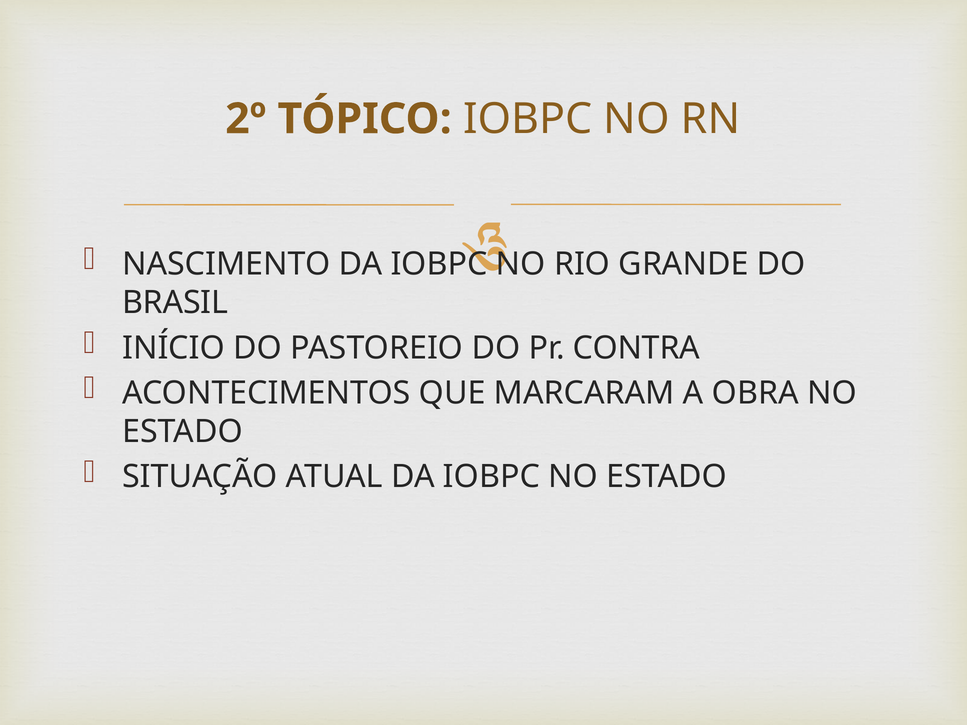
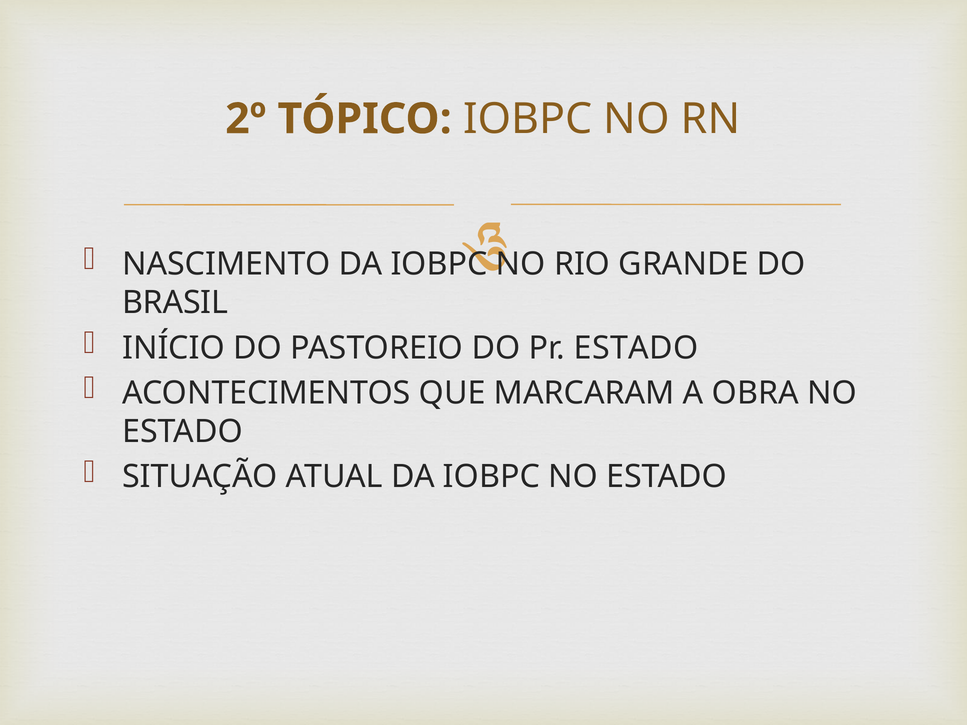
Pr CONTRA: CONTRA -> ESTADO
